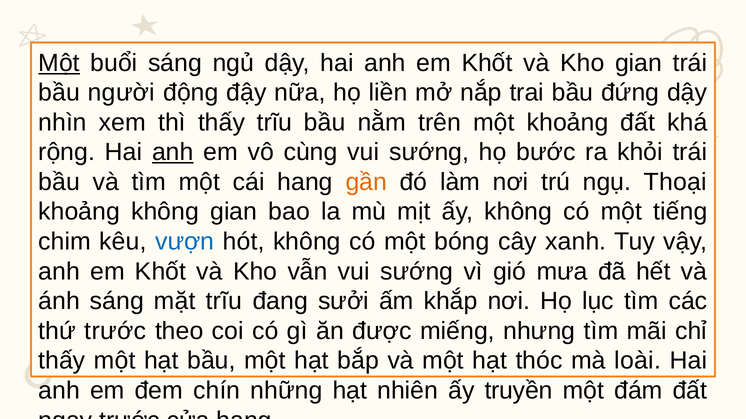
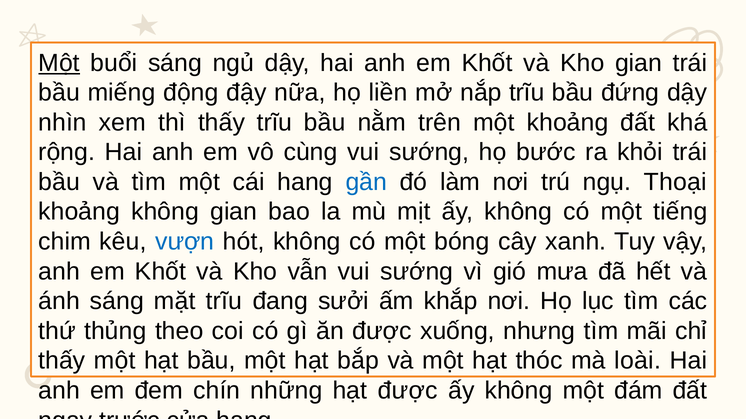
người: người -> miếng
nắp trai: trai -> trĩu
anh at (173, 152) underline: present -> none
gần colour: orange -> blue
thứ trước: trước -> thủng
miếng: miếng -> xuống
hạt nhiên: nhiên -> được
truyền at (519, 391): truyền -> không
